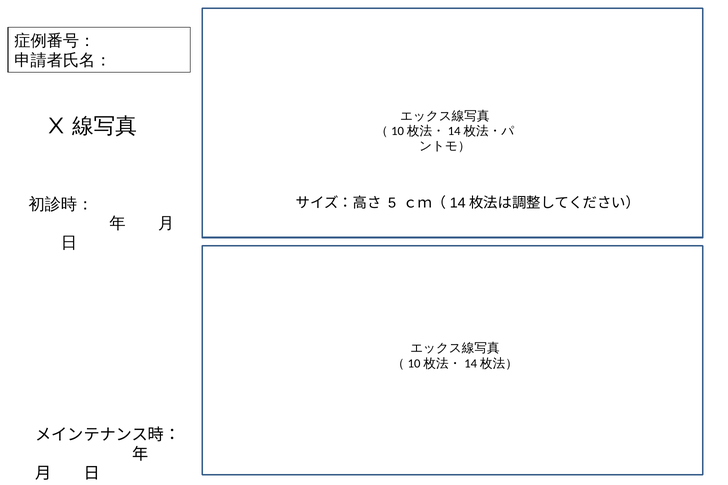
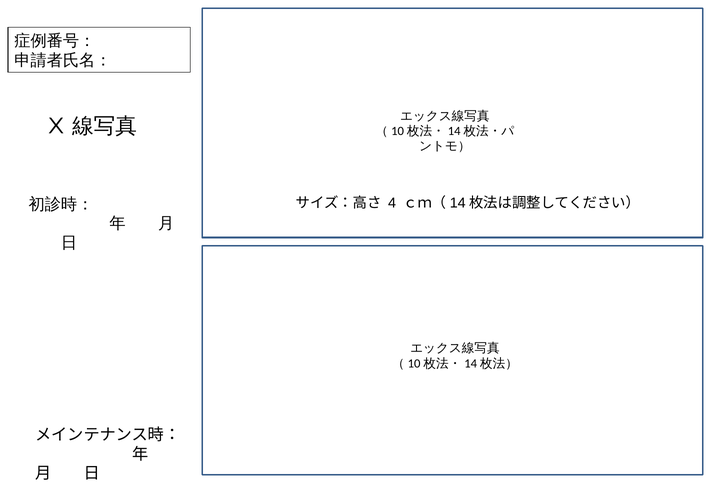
5: 5 -> 4
